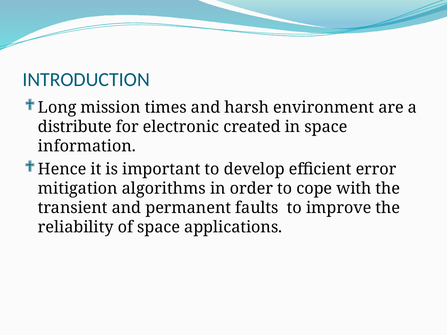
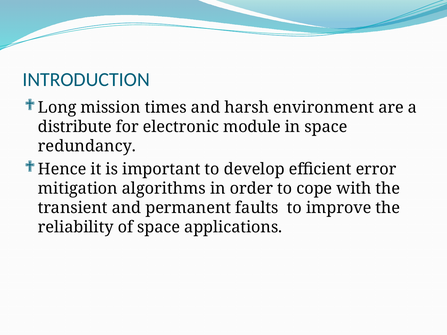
created: created -> module
information: information -> redundancy
